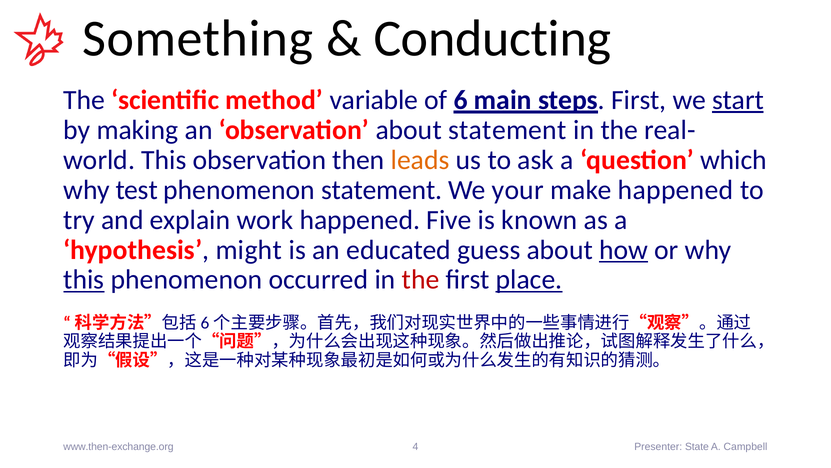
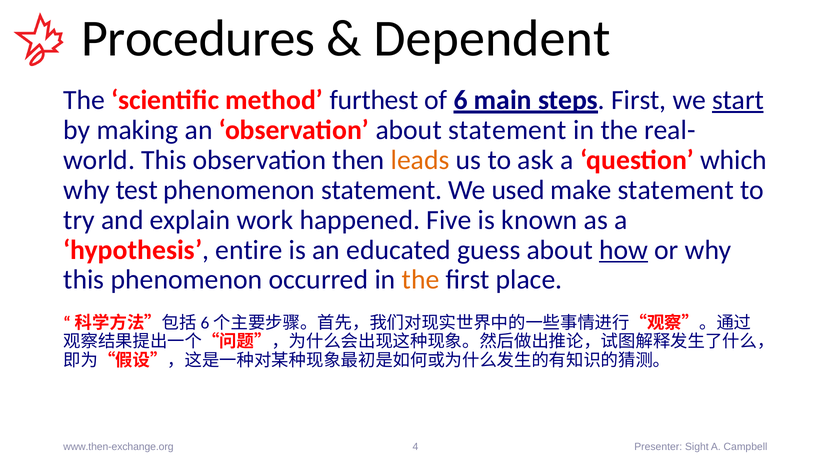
Something: Something -> Procedures
Conducting: Conducting -> Dependent
variable: variable -> furthest
your: your -> used
make happened: happened -> statement
might: might -> entire
this at (84, 279) underline: present -> none
the at (421, 279) colour: red -> orange
place underline: present -> none
State: State -> Sight
